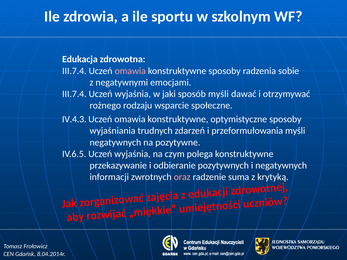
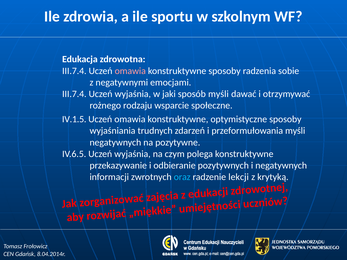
IV.4.3: IV.4.3 -> IV.1.5
oraz colour: pink -> light blue
suma: suma -> lekcji
